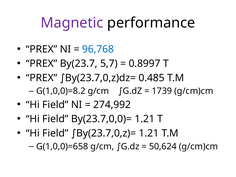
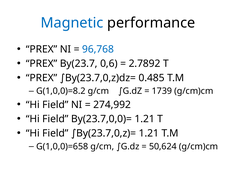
Magnetic colour: purple -> blue
5,7: 5,7 -> 0,6
0.8997: 0.8997 -> 2.7892
